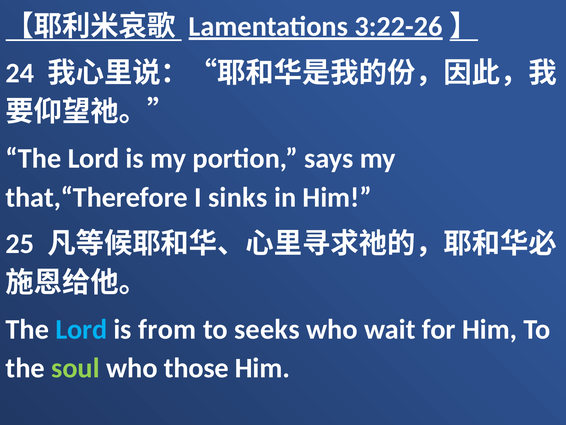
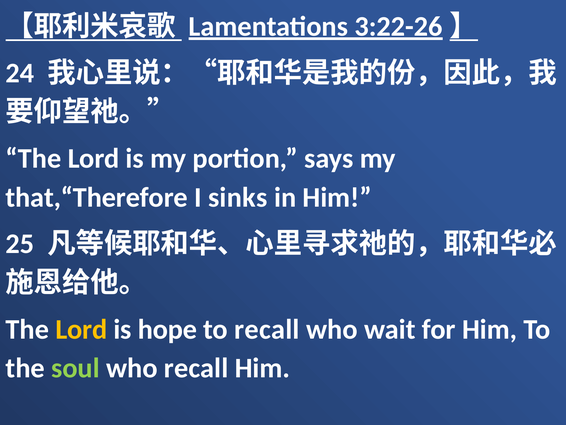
Lord at (81, 329) colour: light blue -> yellow
from: from -> hope
to seeks: seeks -> recall
who those: those -> recall
